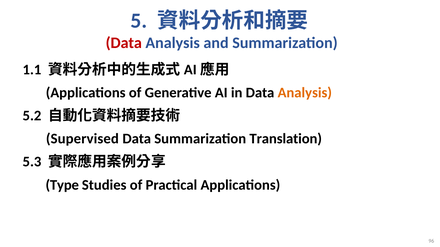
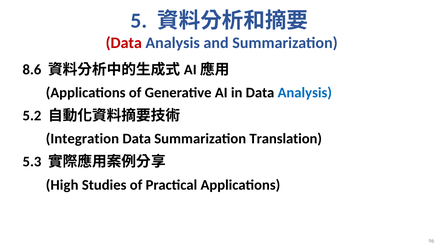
1.1: 1.1 -> 8.6
Analysis at (305, 93) colour: orange -> blue
Supervised: Supervised -> Integration
Type: Type -> High
